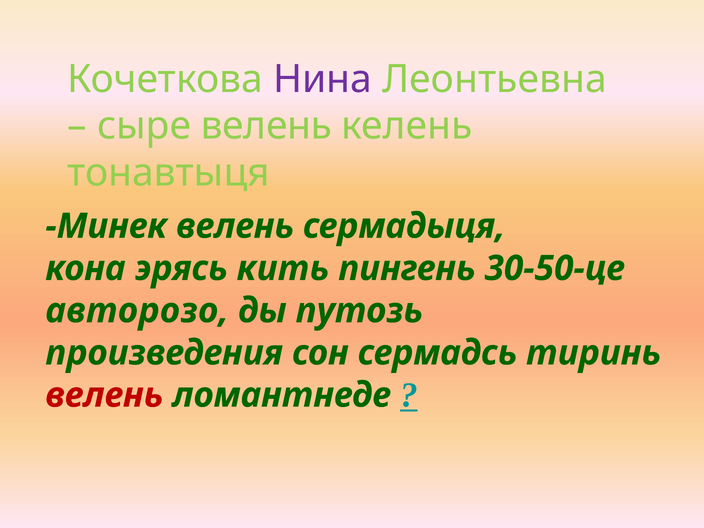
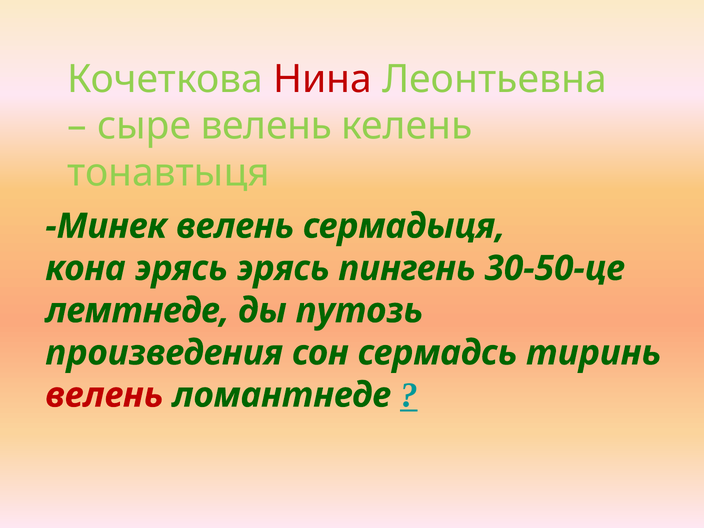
Нина colour: purple -> red
эрясь кить: кить -> эрясь
авторозо: авторозо -> лемтнеде
